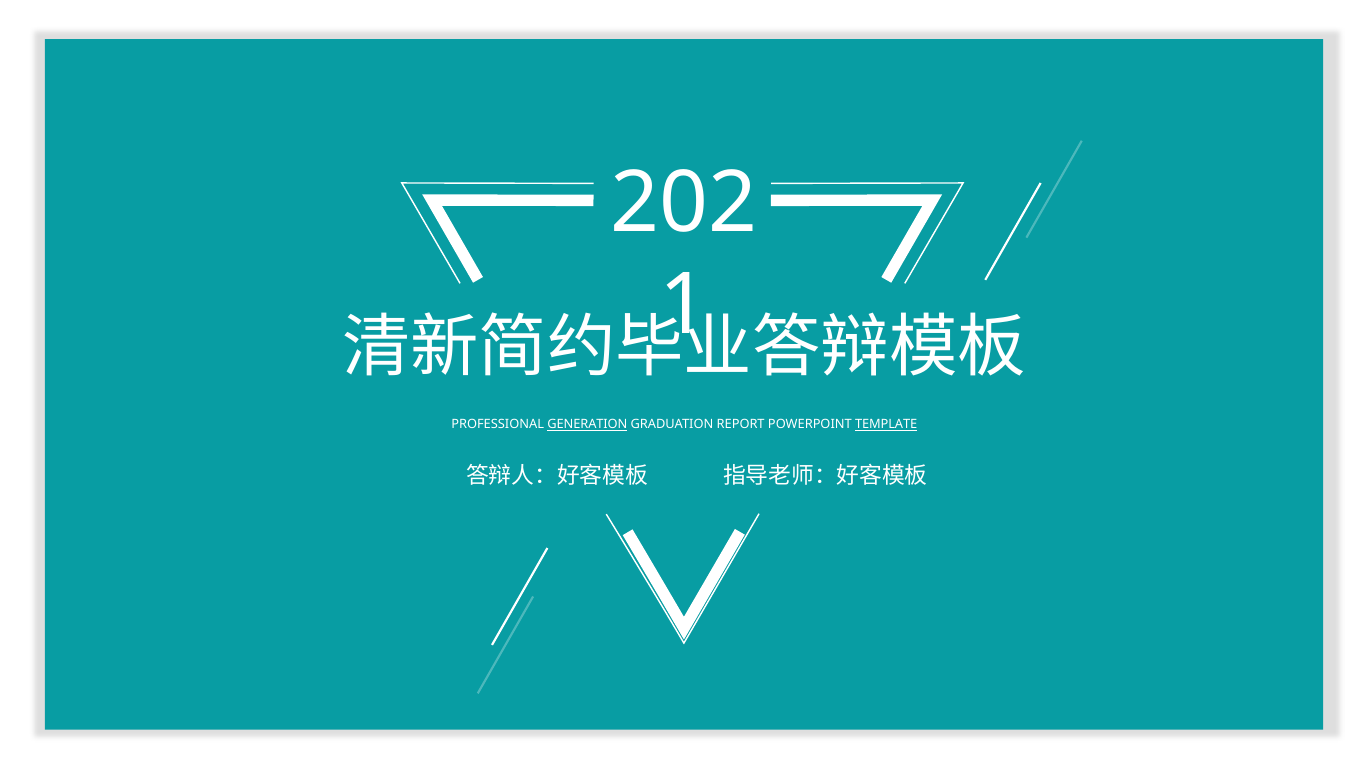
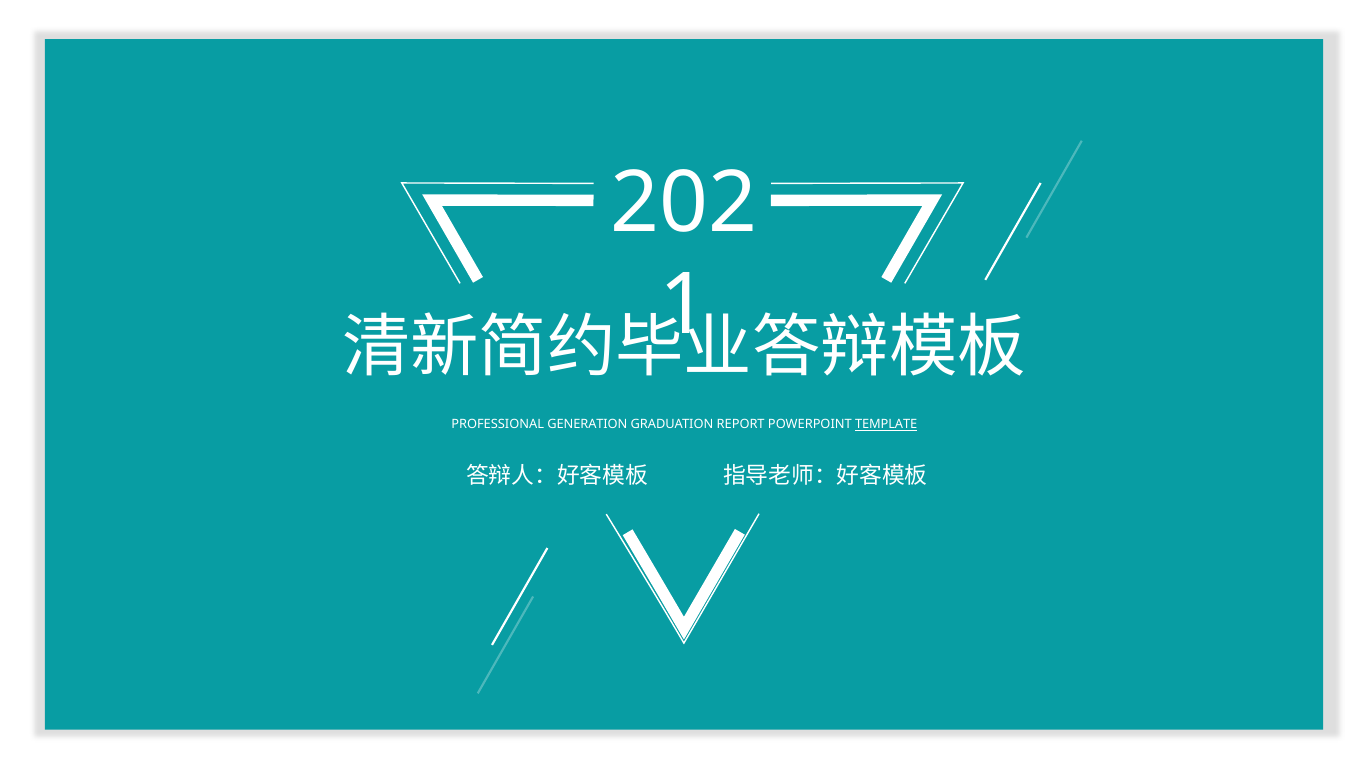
GENERATION underline: present -> none
